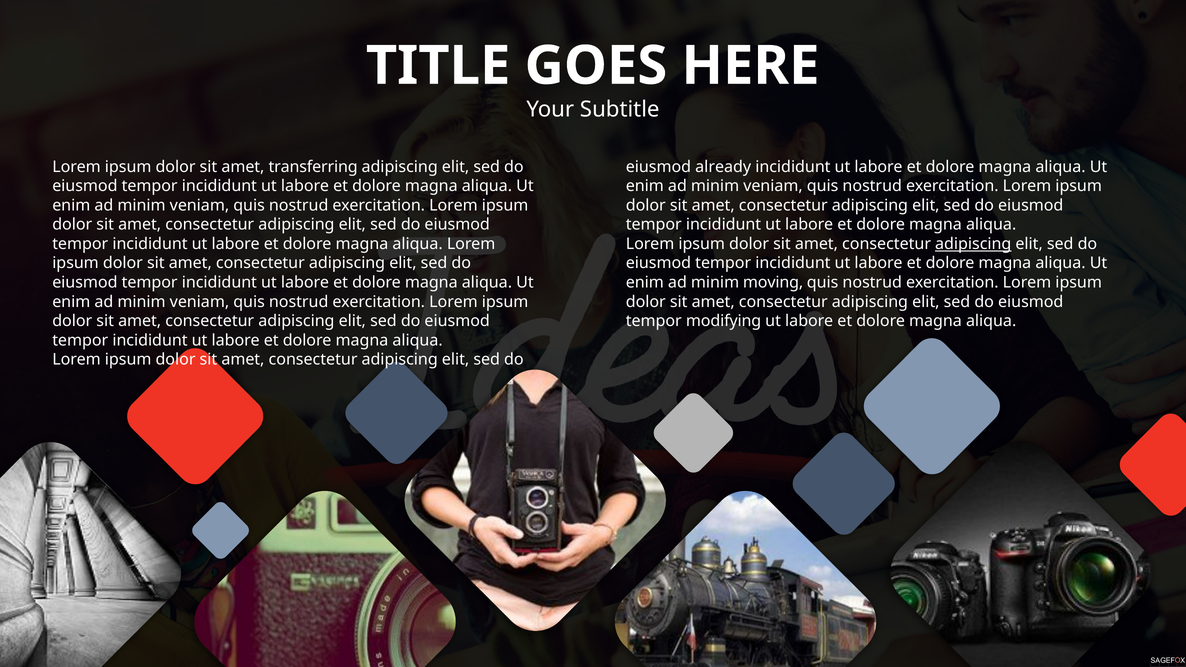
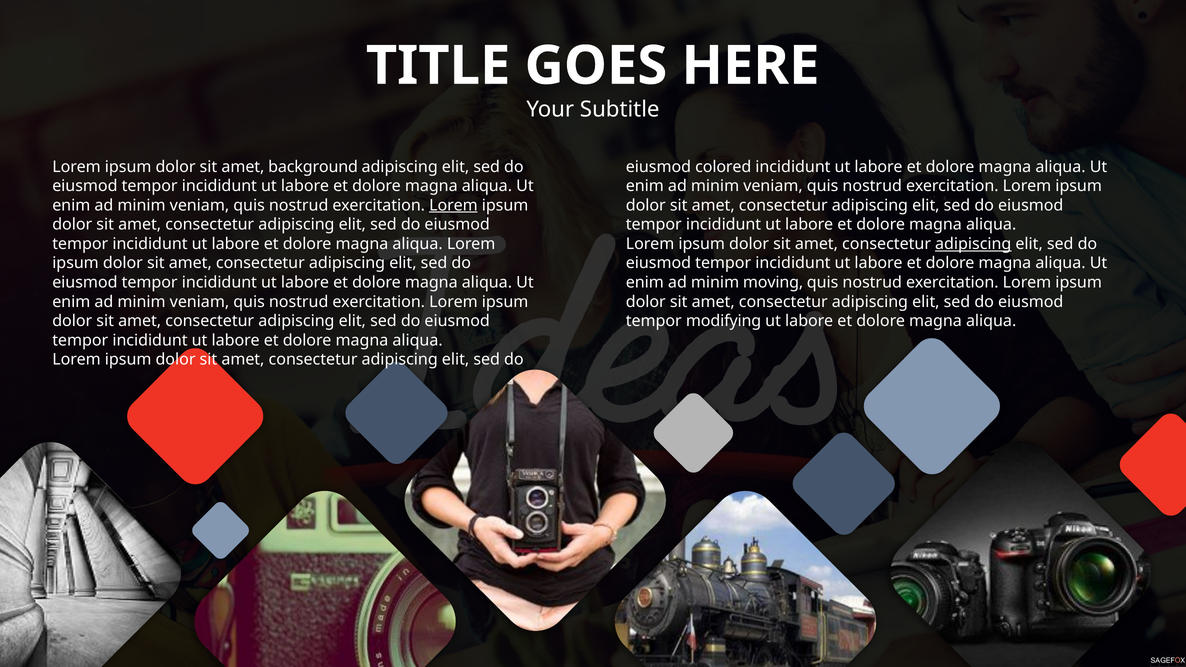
transferring: transferring -> background
already: already -> colored
Lorem at (453, 205) underline: none -> present
